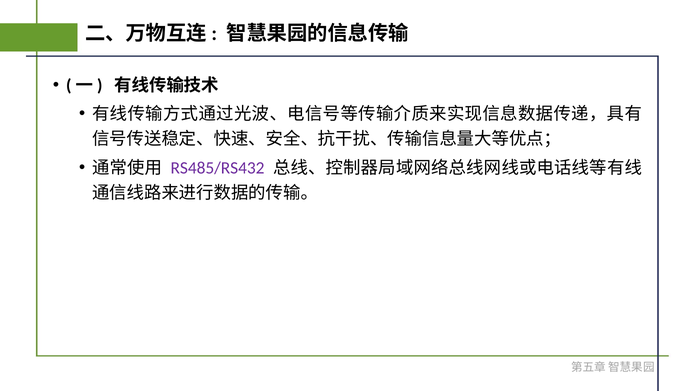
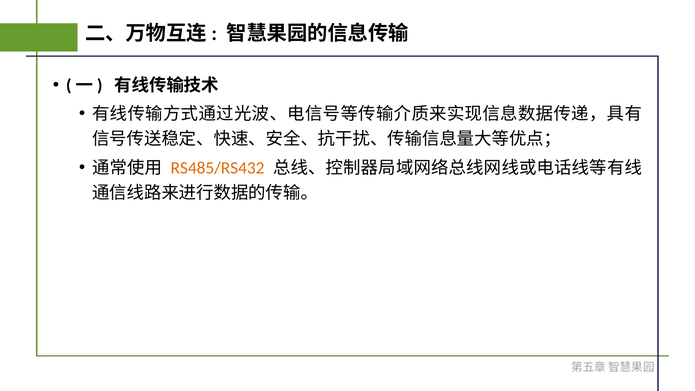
RS485/RS432 colour: purple -> orange
